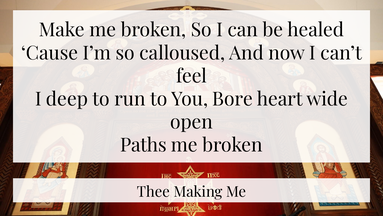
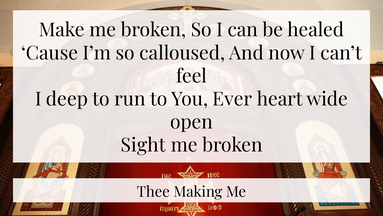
Bore: Bore -> Ever
Paths: Paths -> Sight
